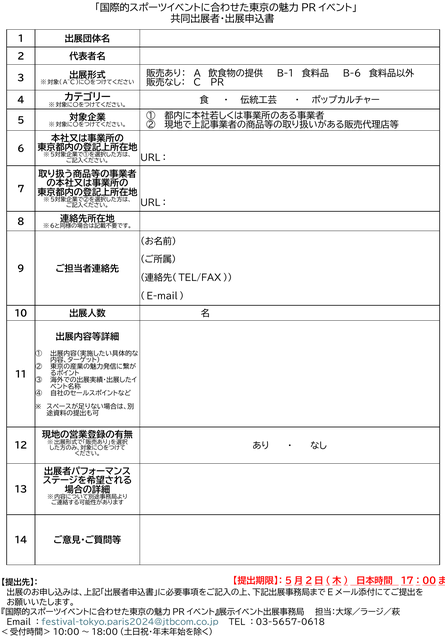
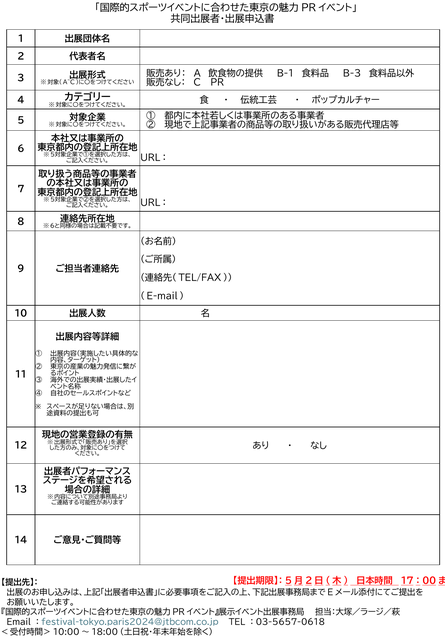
B-6: B-6 -> B-3
